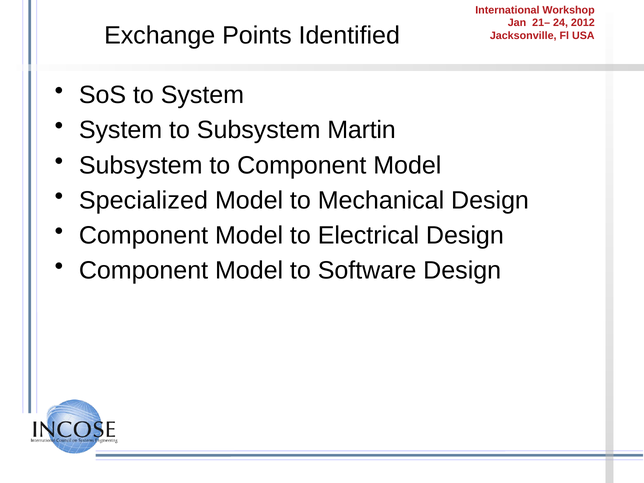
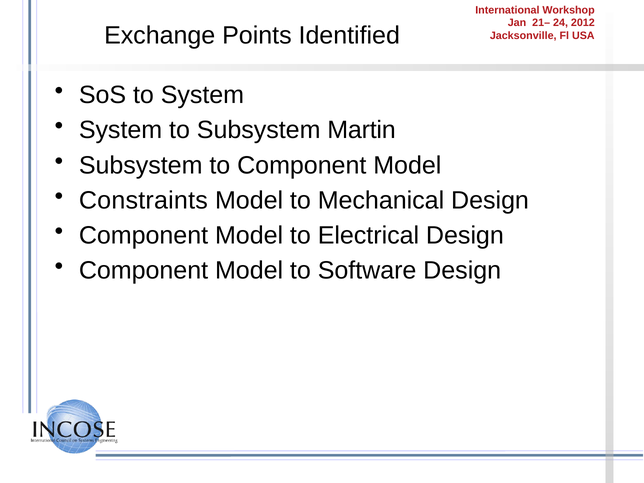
Specialized: Specialized -> Constraints
